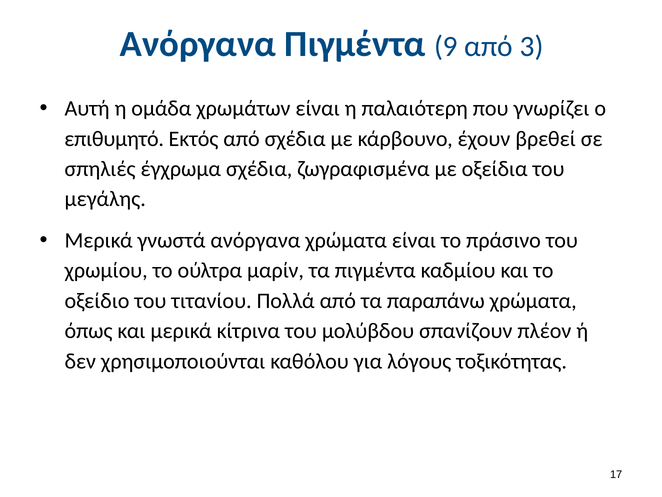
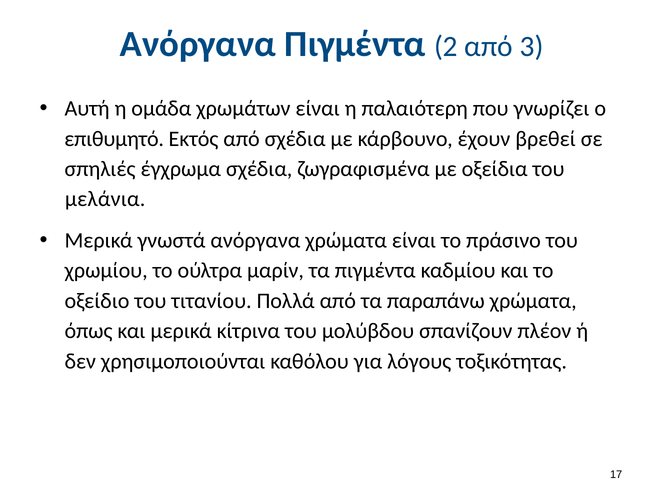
9: 9 -> 2
μεγάλης: μεγάλης -> μελάνια
